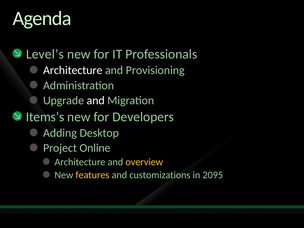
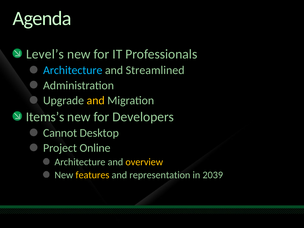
Architecture at (73, 70) colour: white -> light blue
Provisioning: Provisioning -> Streamlined
and at (96, 100) colour: white -> yellow
Adding: Adding -> Cannot
customizations: customizations -> representation
2095: 2095 -> 2039
